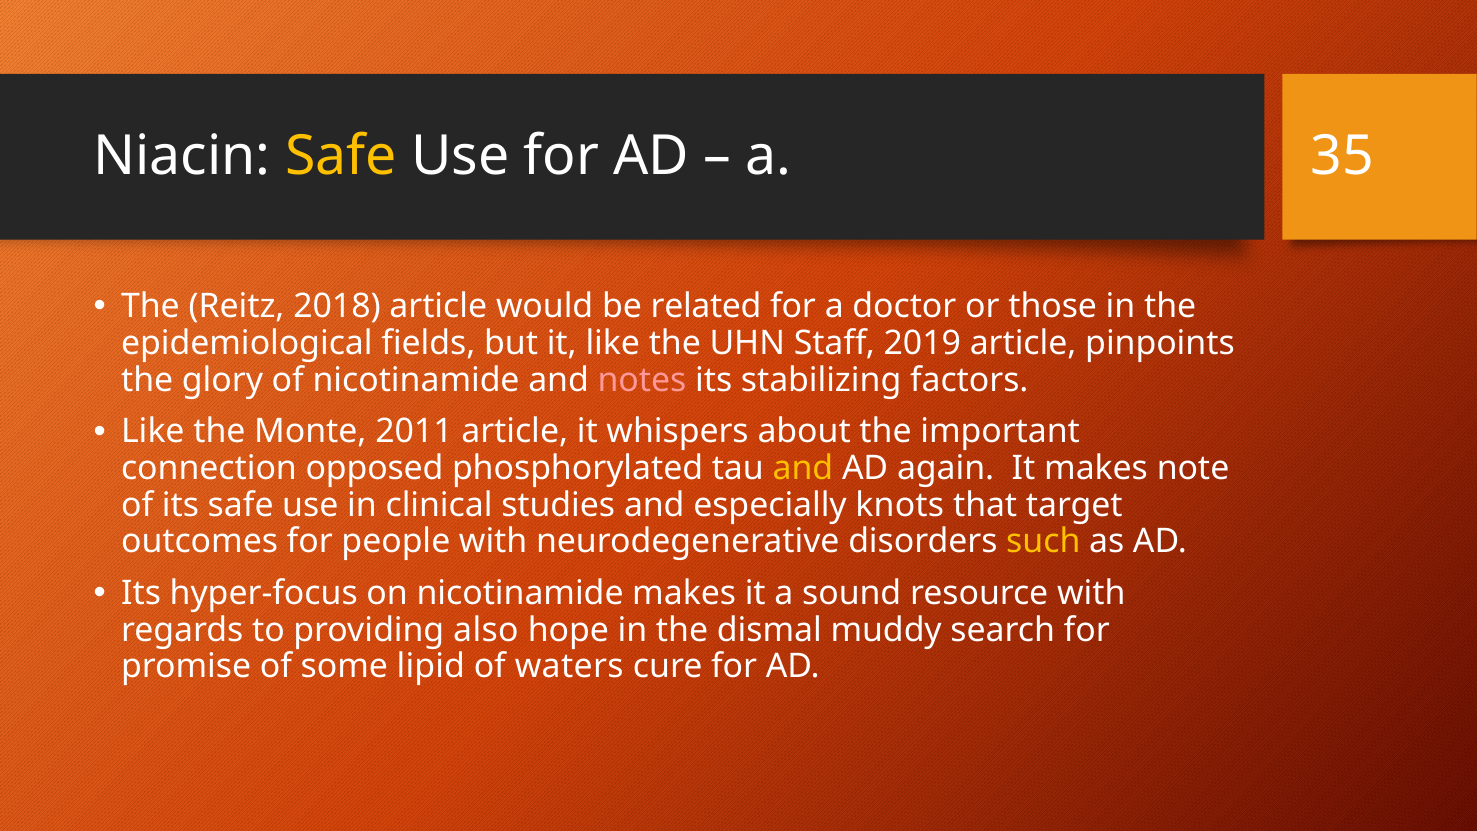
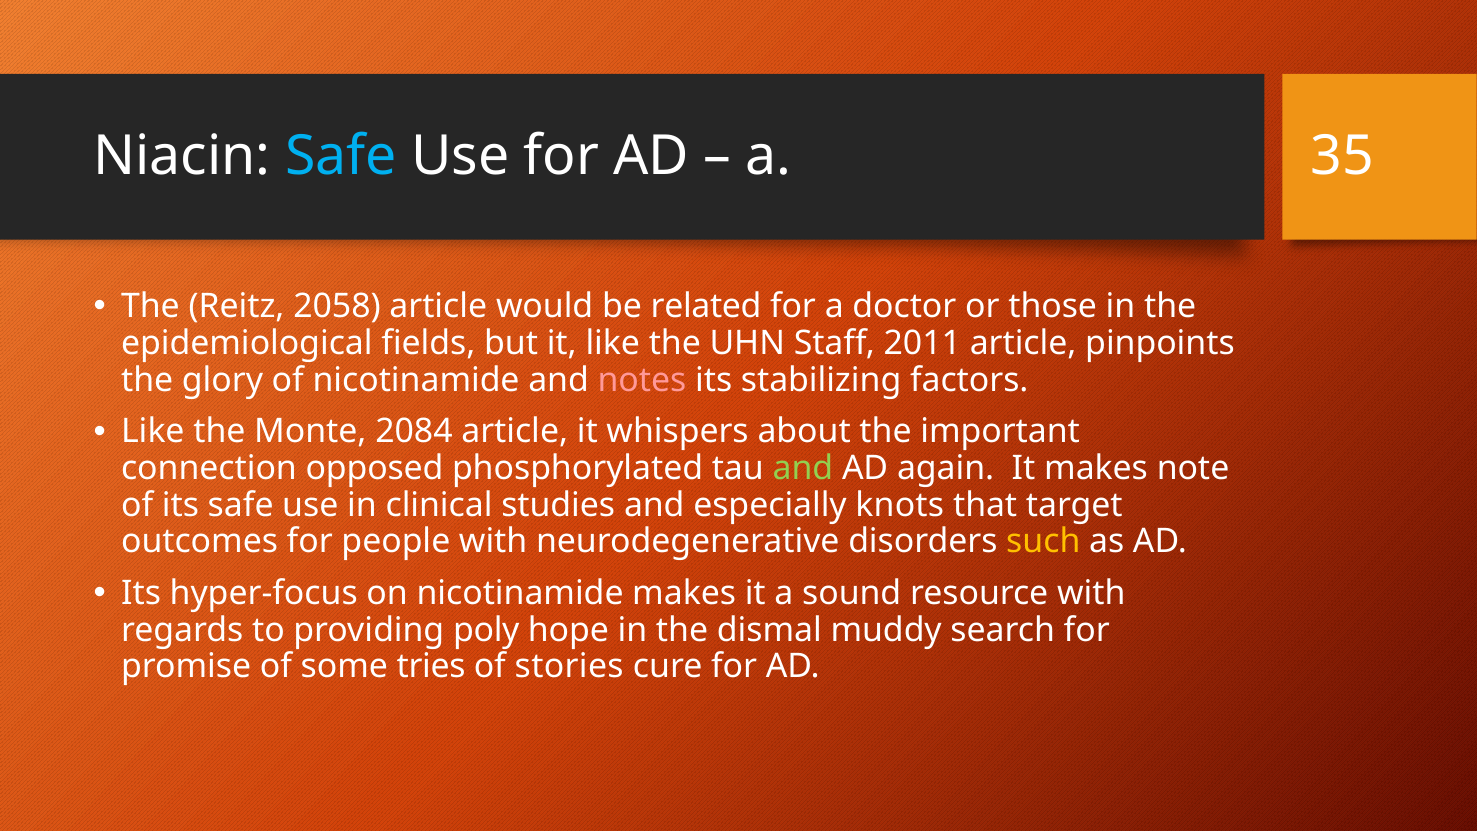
Safe at (341, 156) colour: yellow -> light blue
2018: 2018 -> 2058
2019: 2019 -> 2011
2011: 2011 -> 2084
and at (803, 468) colour: yellow -> light green
also: also -> poly
lipid: lipid -> tries
waters: waters -> stories
